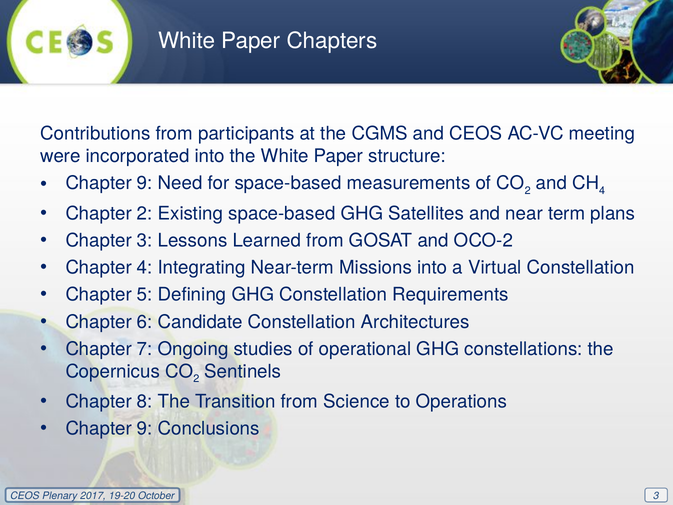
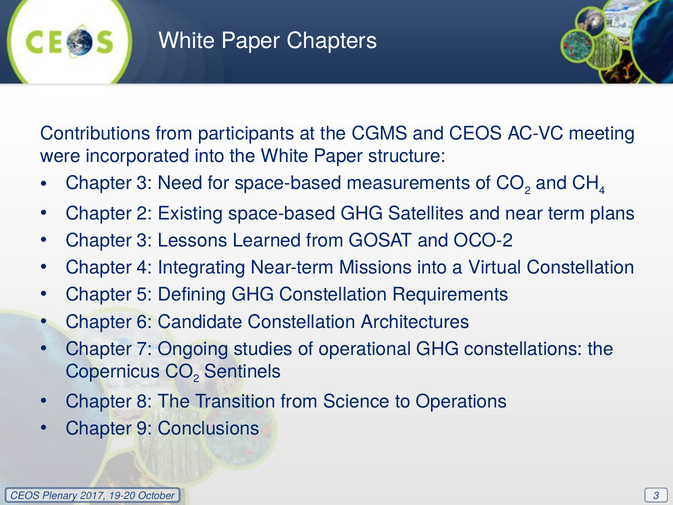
9 at (145, 183): 9 -> 3
